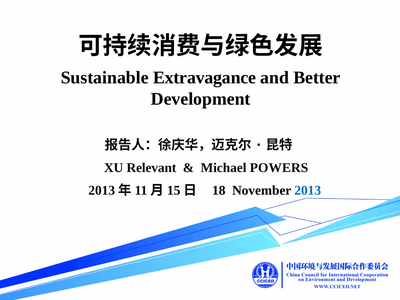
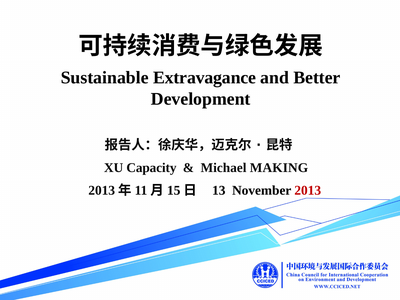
Relevant: Relevant -> Capacity
POWERS: POWERS -> MAKING
18: 18 -> 13
2013 colour: blue -> red
